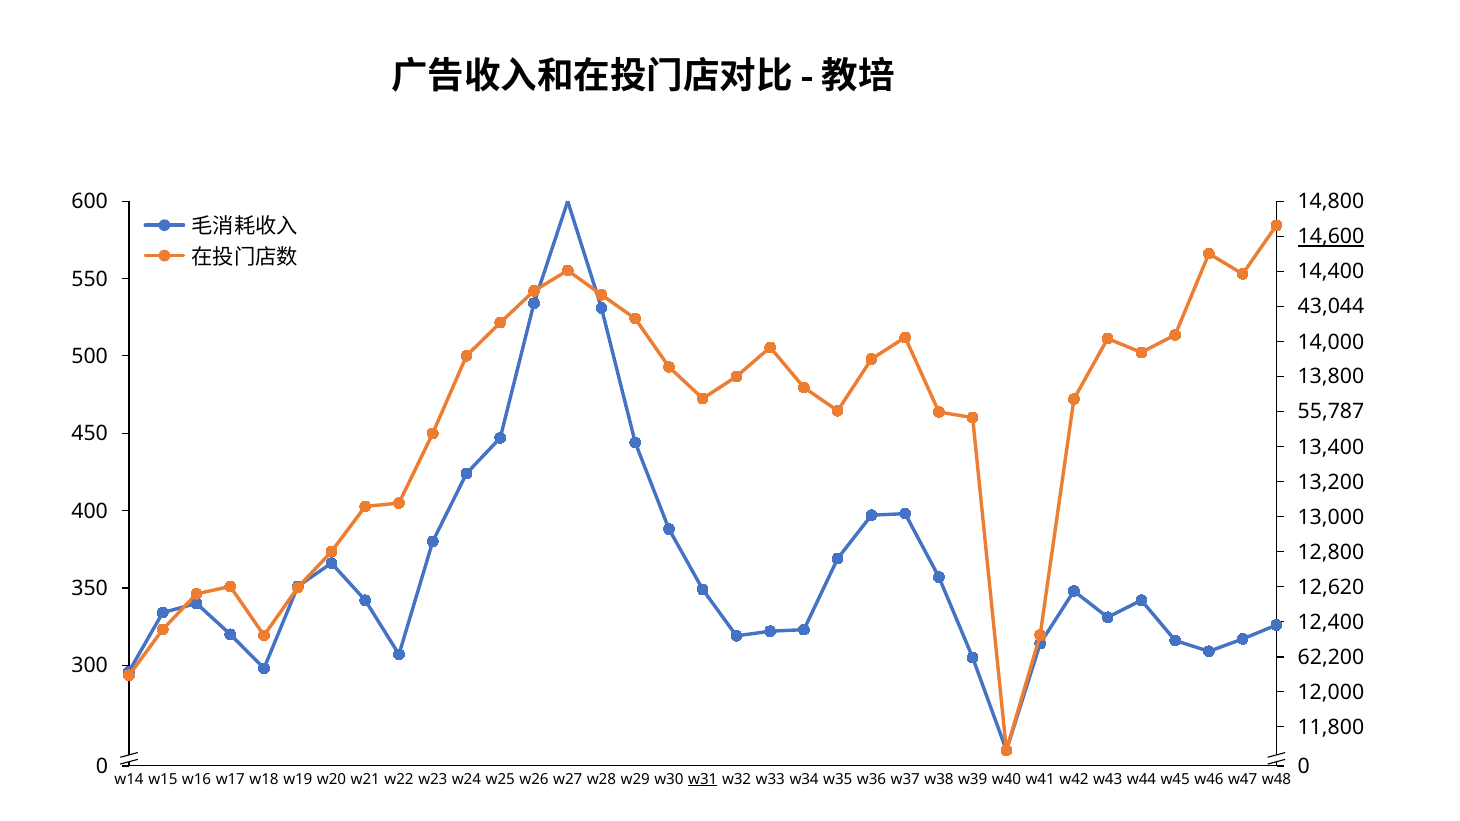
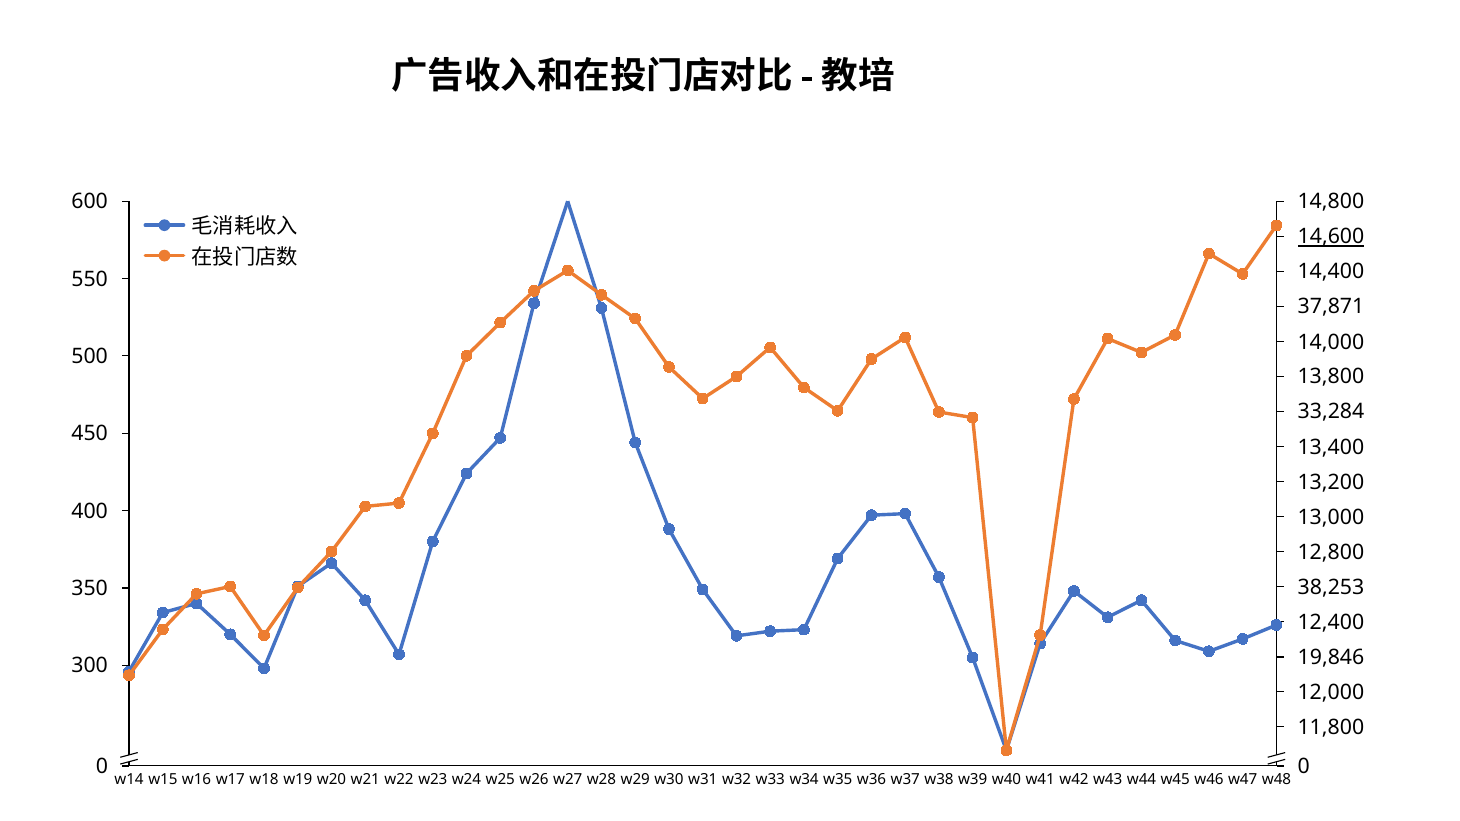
43,044: 43,044 -> 37,871
55,787: 55,787 -> 33,284
12,620: 12,620 -> 38,253
62,200: 62,200 -> 19,846
w31 underline: present -> none
